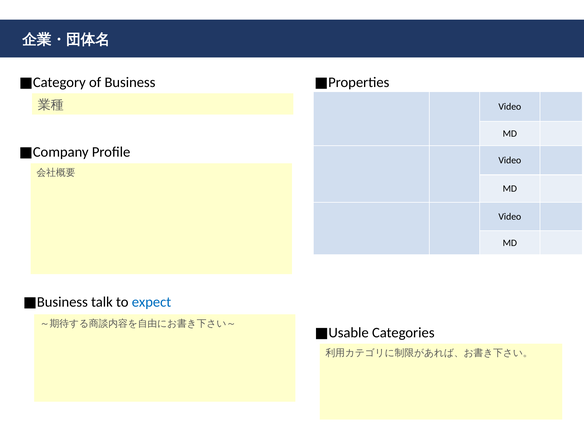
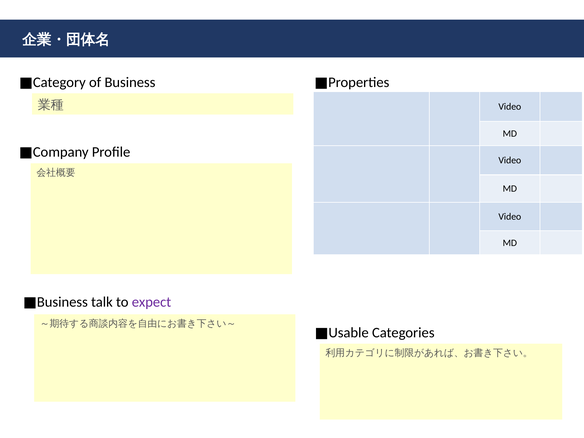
expect colour: blue -> purple
